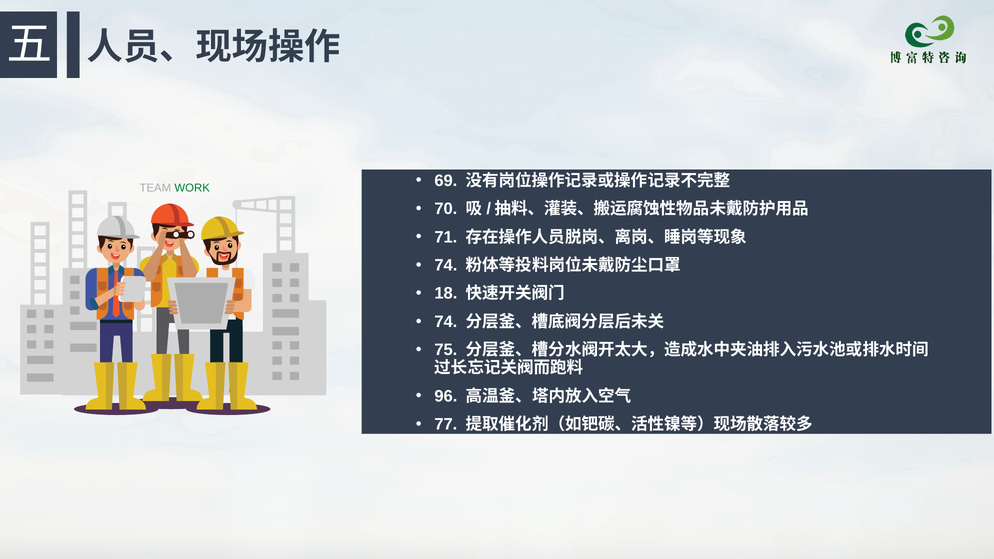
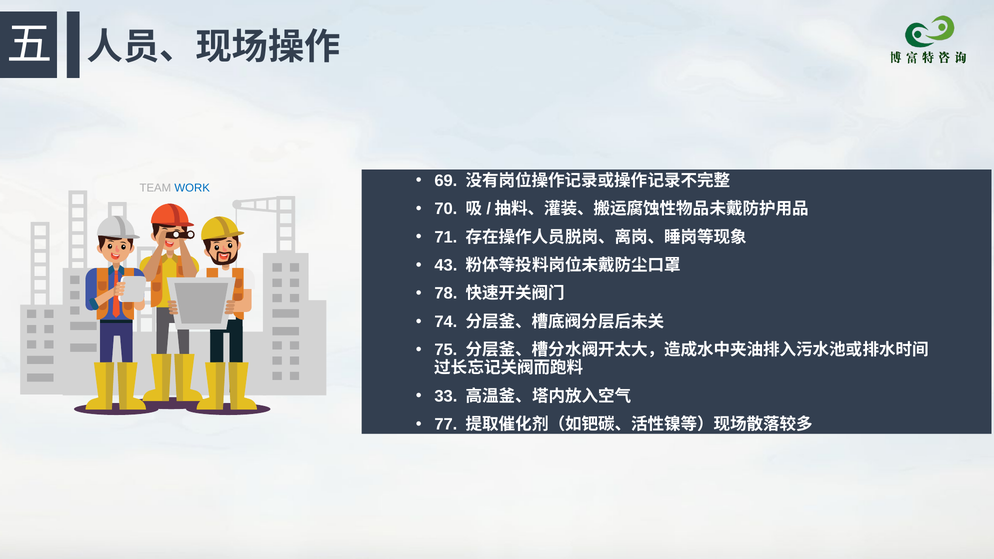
WORK colour: green -> blue
74 at (446, 265): 74 -> 43
18: 18 -> 78
96: 96 -> 33
